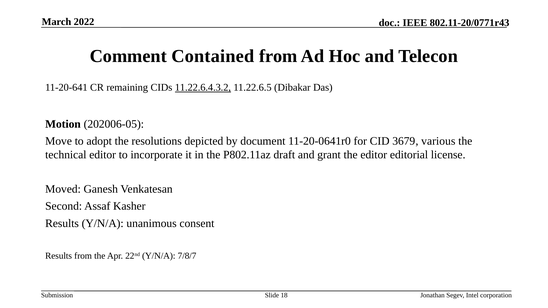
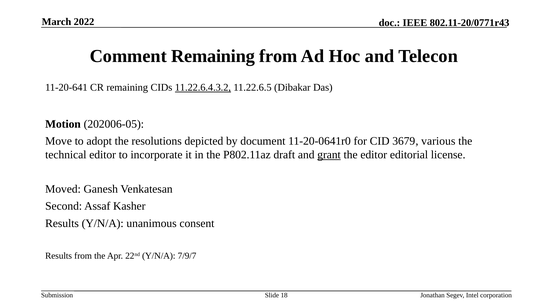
Comment Contained: Contained -> Remaining
grant underline: none -> present
7/8/7: 7/8/7 -> 7/9/7
